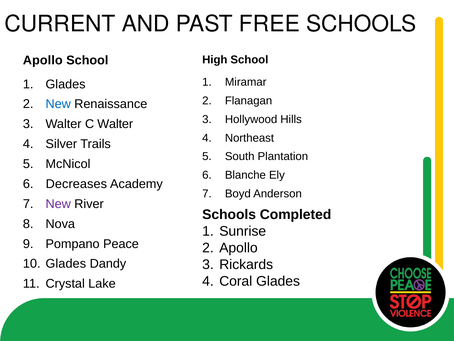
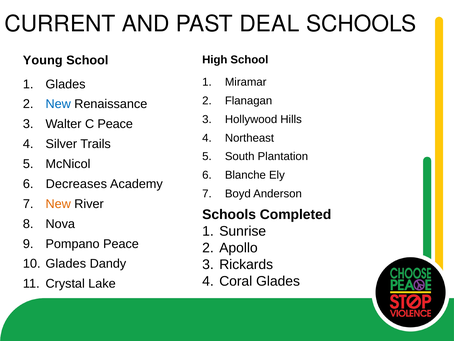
FREE: FREE -> DEAL
Apollo at (43, 60): Apollo -> Young
C Walter: Walter -> Peace
New at (58, 204) colour: purple -> orange
